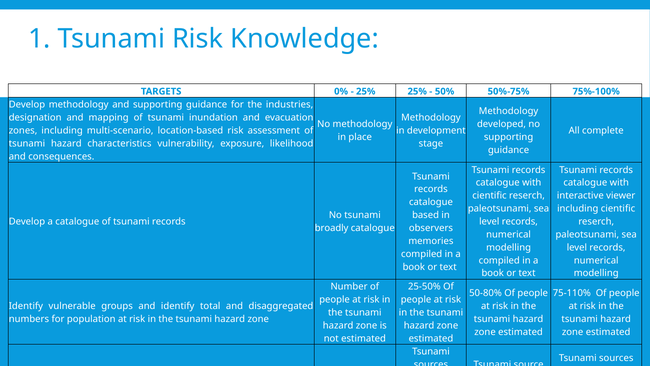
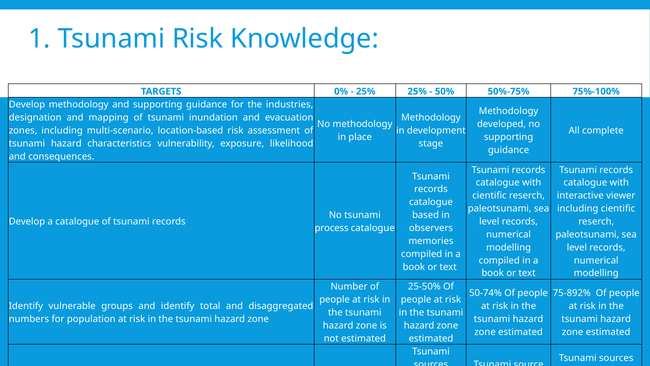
broadly at (332, 228): broadly -> process
50-80%: 50-80% -> 50-74%
75-110%: 75-110% -> 75-892%
